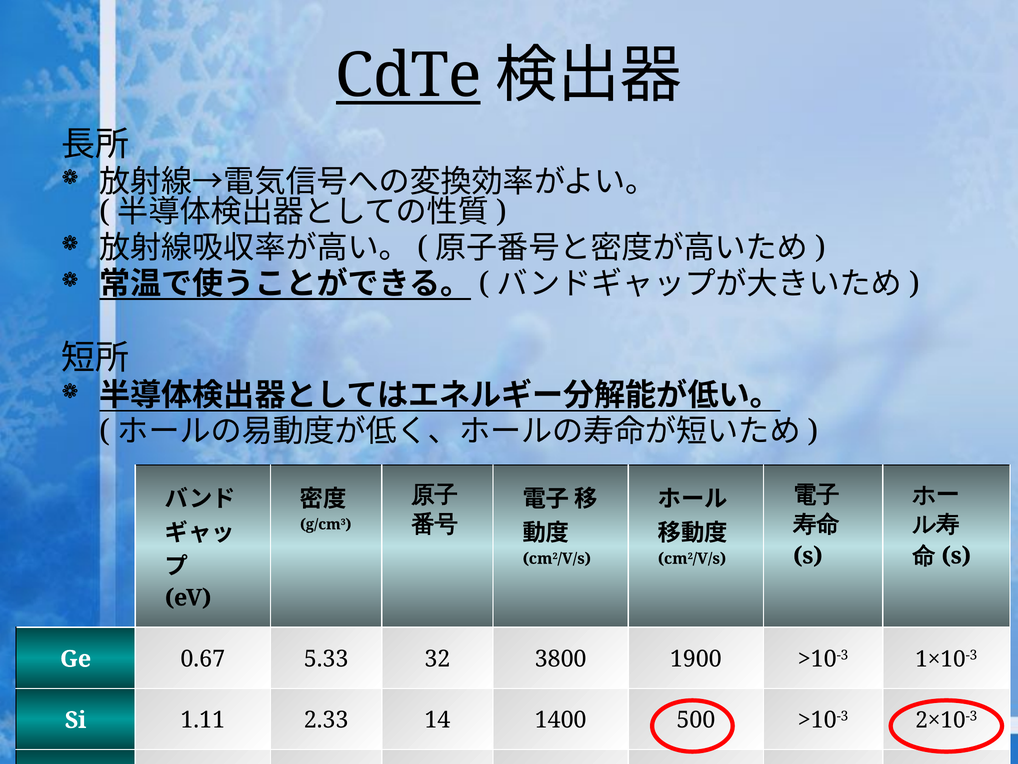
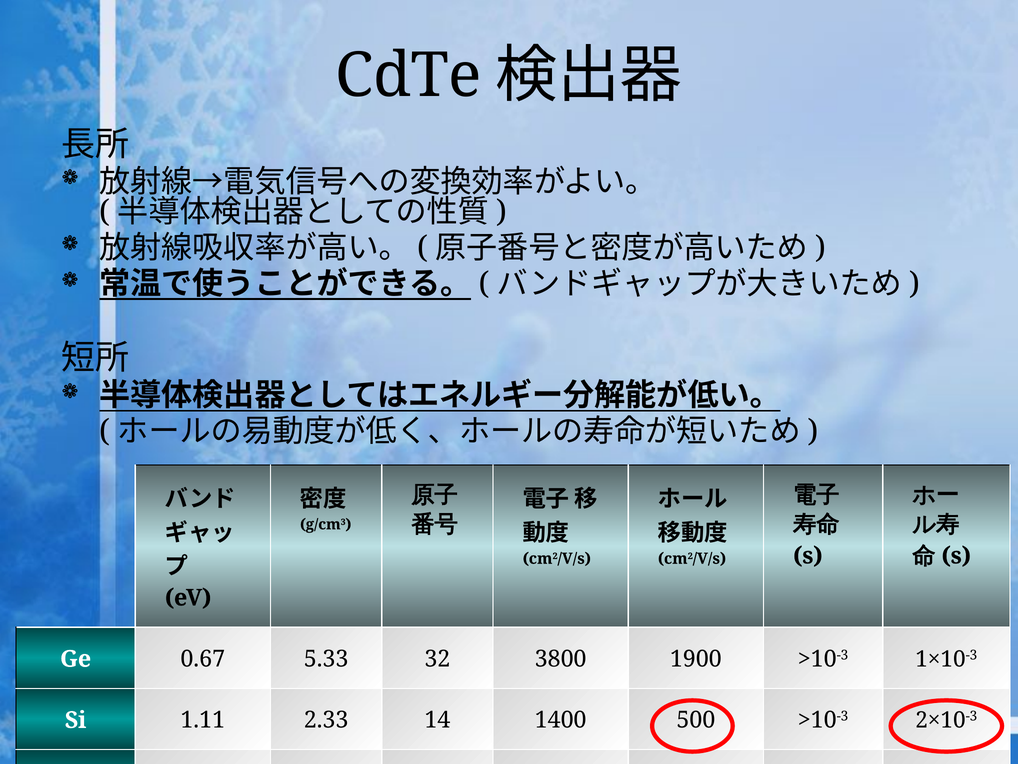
CdTe at (408, 76) underline: present -> none
